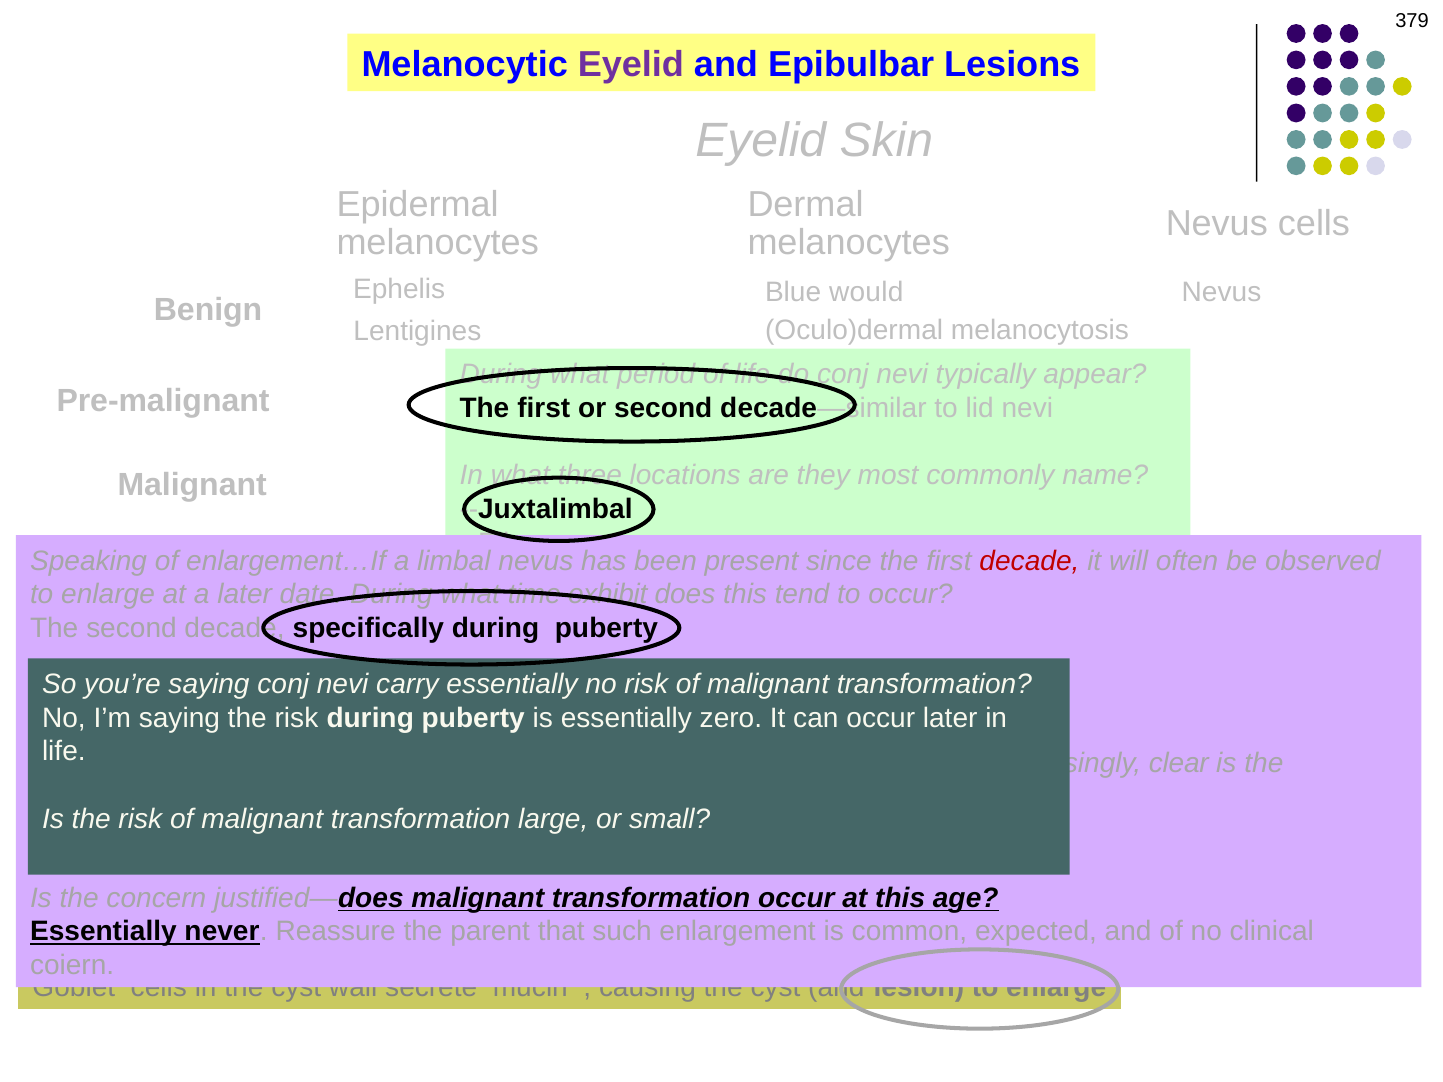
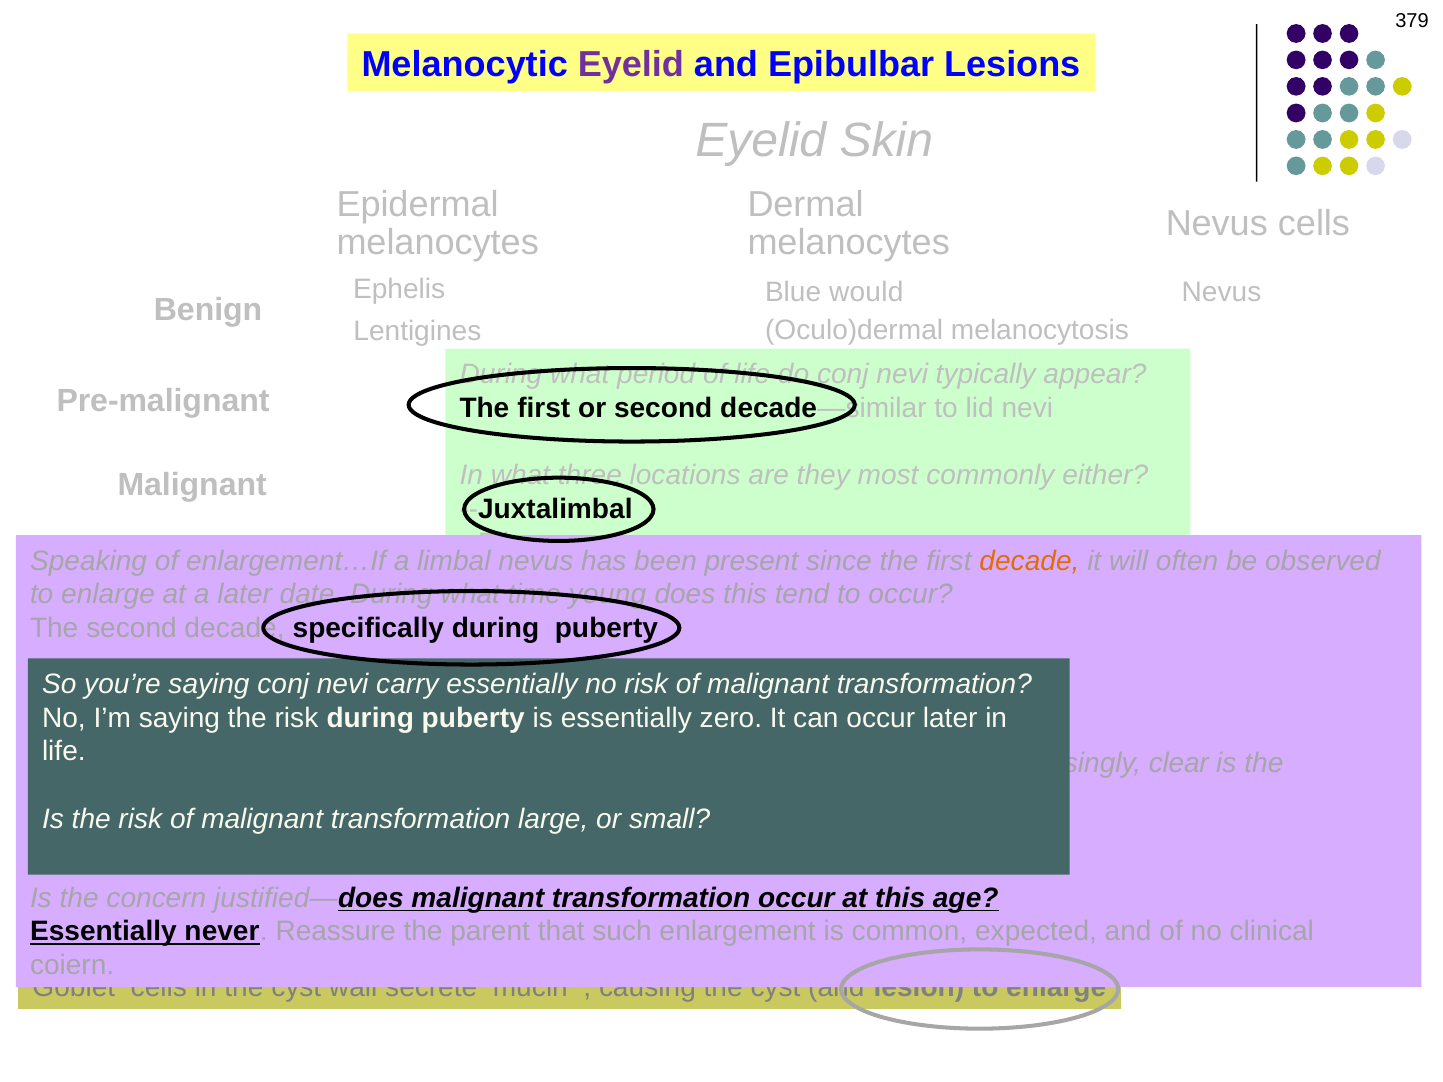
name: name -> either
decade at (1029, 561) colour: red -> orange
exhibit: exhibit -> young
